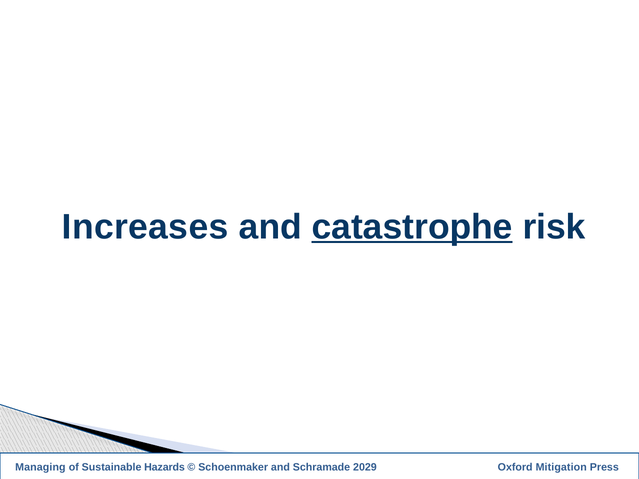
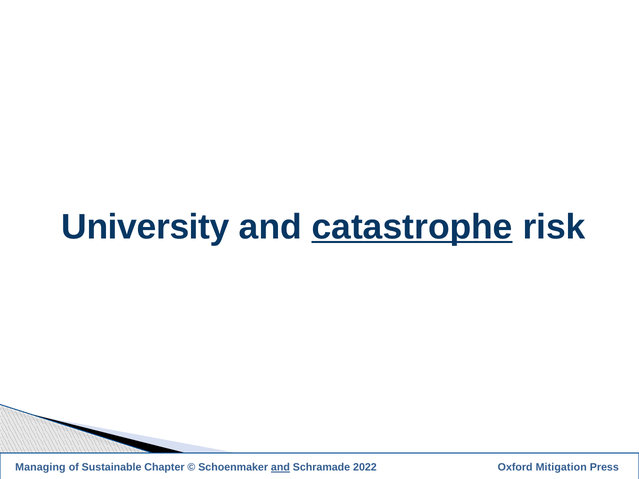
Increases: Increases -> University
Hazards: Hazards -> Chapter
and at (280, 468) underline: none -> present
2029: 2029 -> 2022
